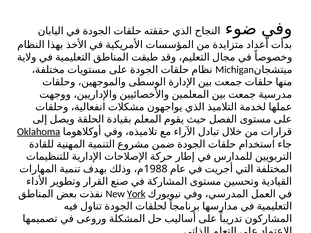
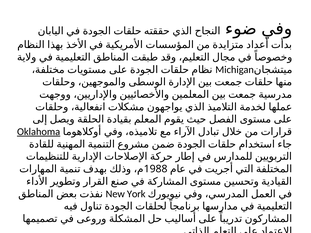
York underline: present -> none
